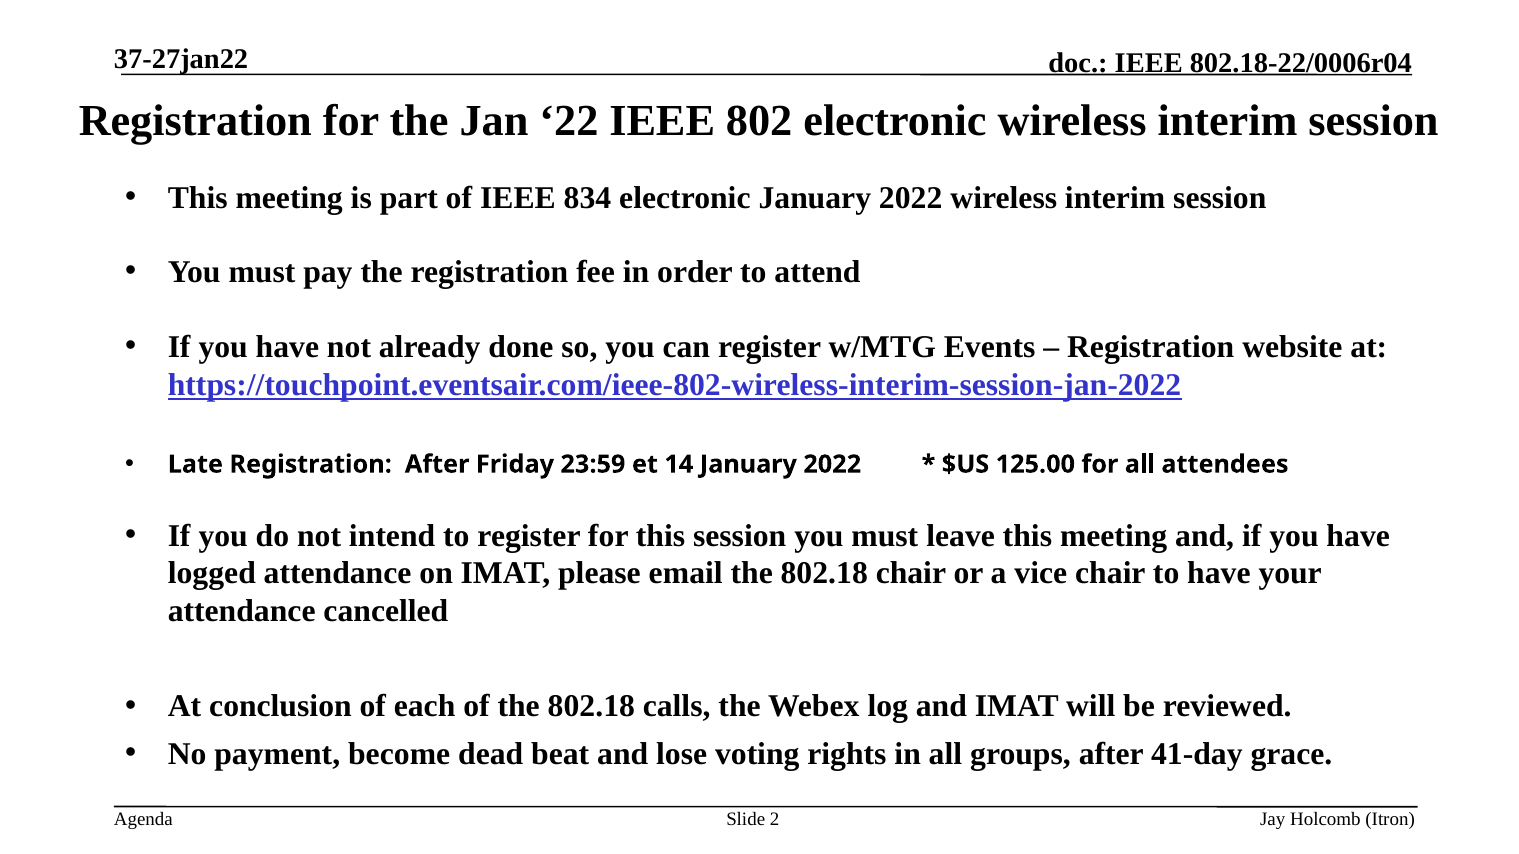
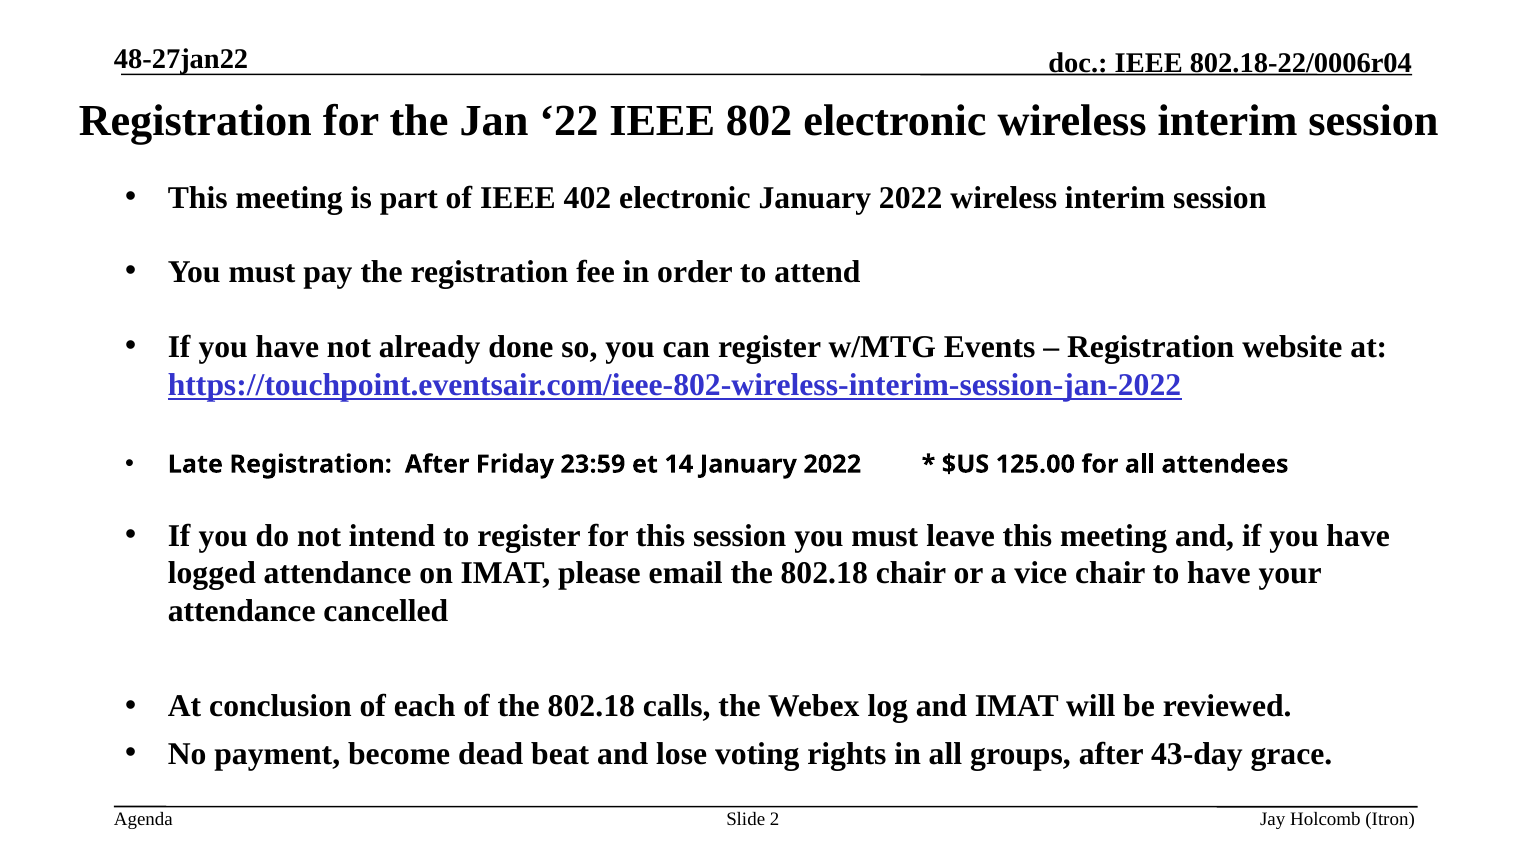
37-27jan22: 37-27jan22 -> 48-27jan22
834: 834 -> 402
41-day: 41-day -> 43-day
